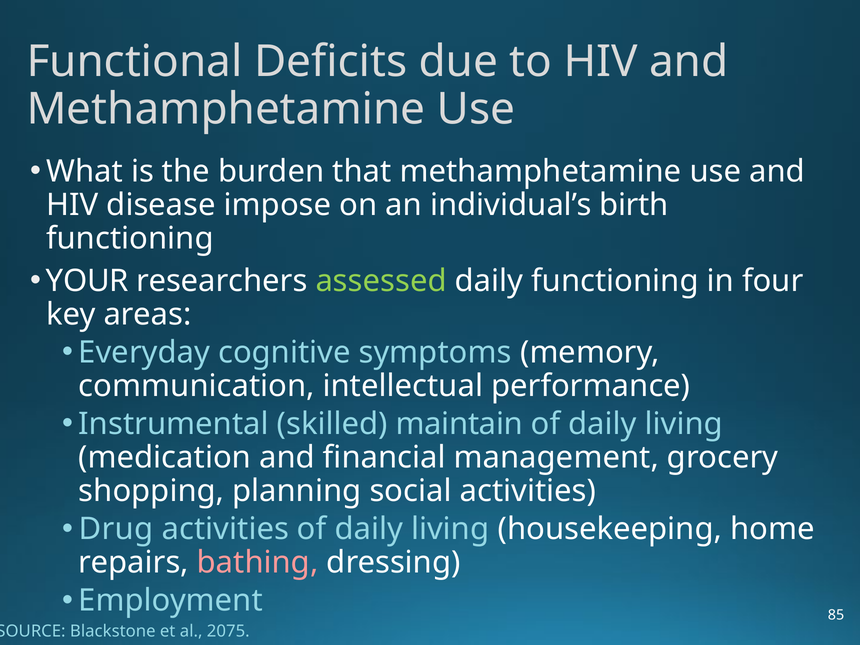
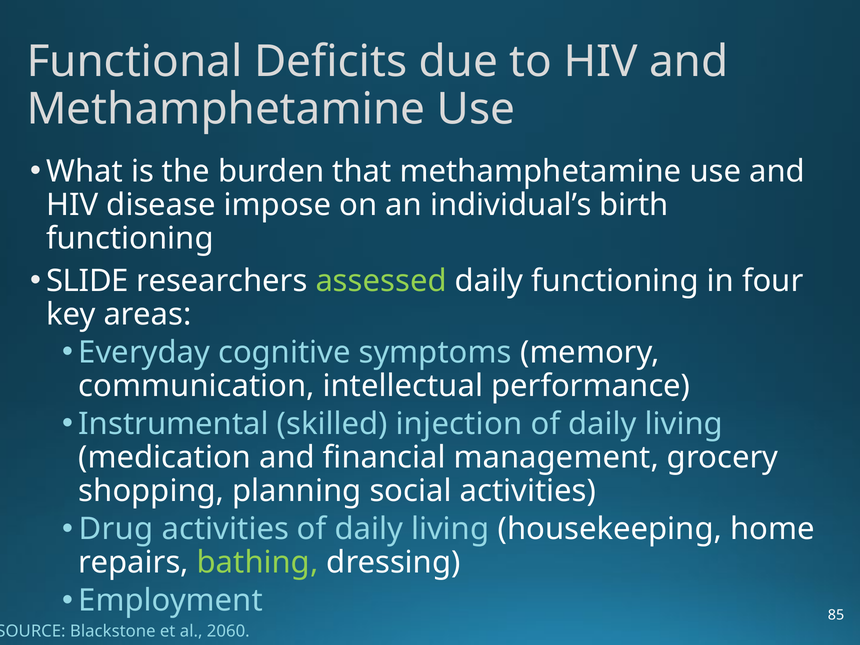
YOUR: YOUR -> SLIDE
maintain: maintain -> injection
bathing colour: pink -> light green
2075: 2075 -> 2060
